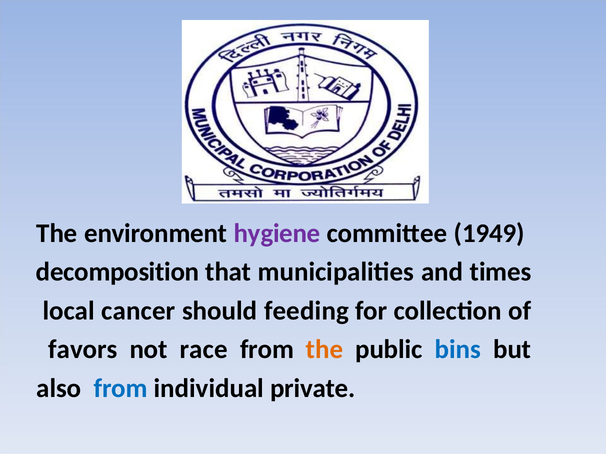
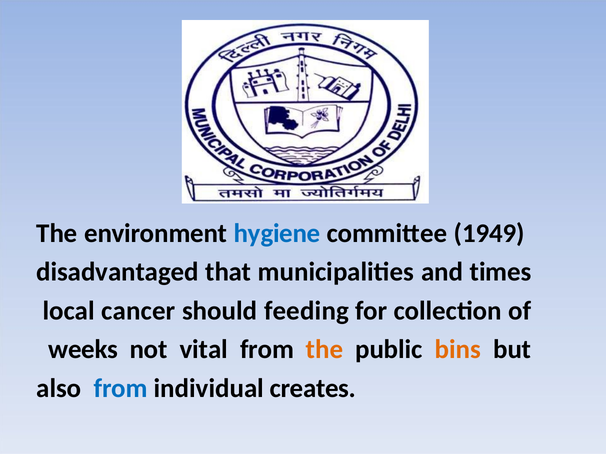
hygiene colour: purple -> blue
decomposition: decomposition -> disadvantaged
favors: favors -> weeks
race: race -> vital
bins colour: blue -> orange
private: private -> creates
